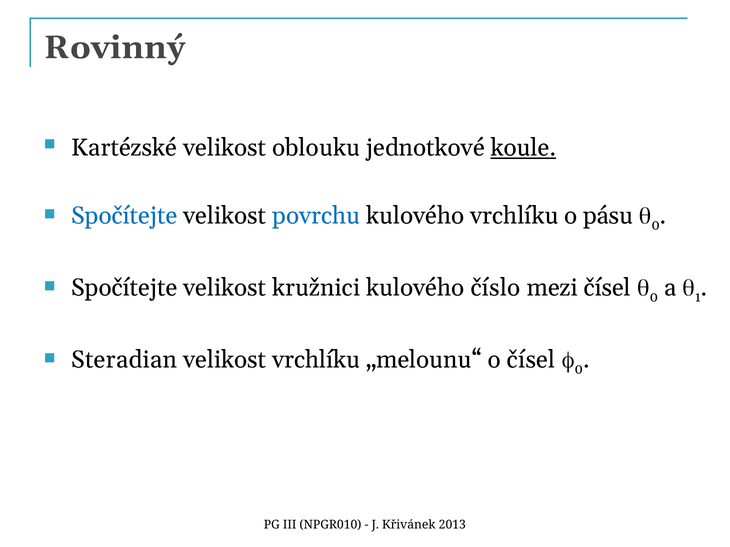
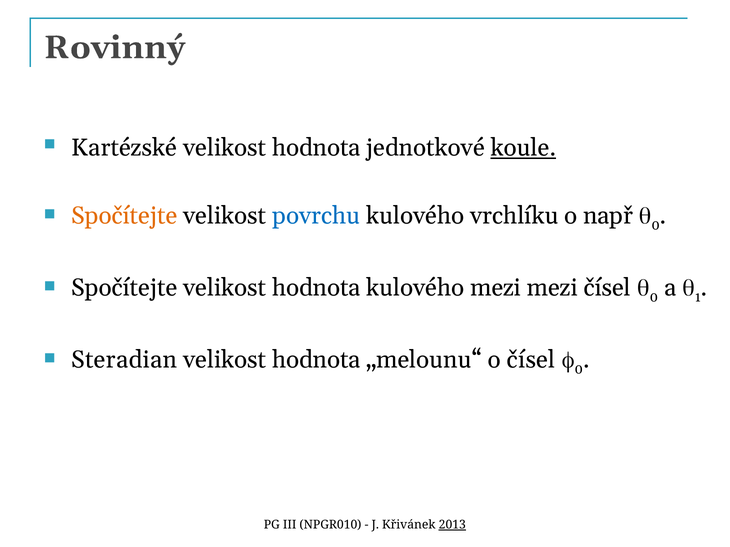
oblouku at (316, 148): oblouku -> hodnota
Spočítejte at (124, 216) colour: blue -> orange
pásu: pásu -> např
Spočítejte velikost kružnici: kružnici -> hodnota
kulového číslo: číslo -> mezi
vrchlíku at (316, 360): vrchlíku -> hodnota
2013 underline: none -> present
